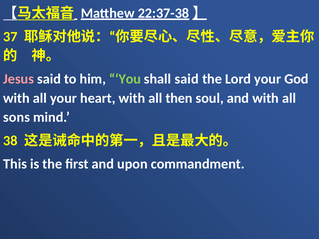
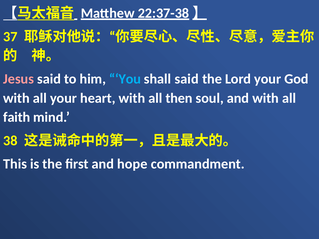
You colour: light green -> light blue
sons: sons -> faith
upon: upon -> hope
